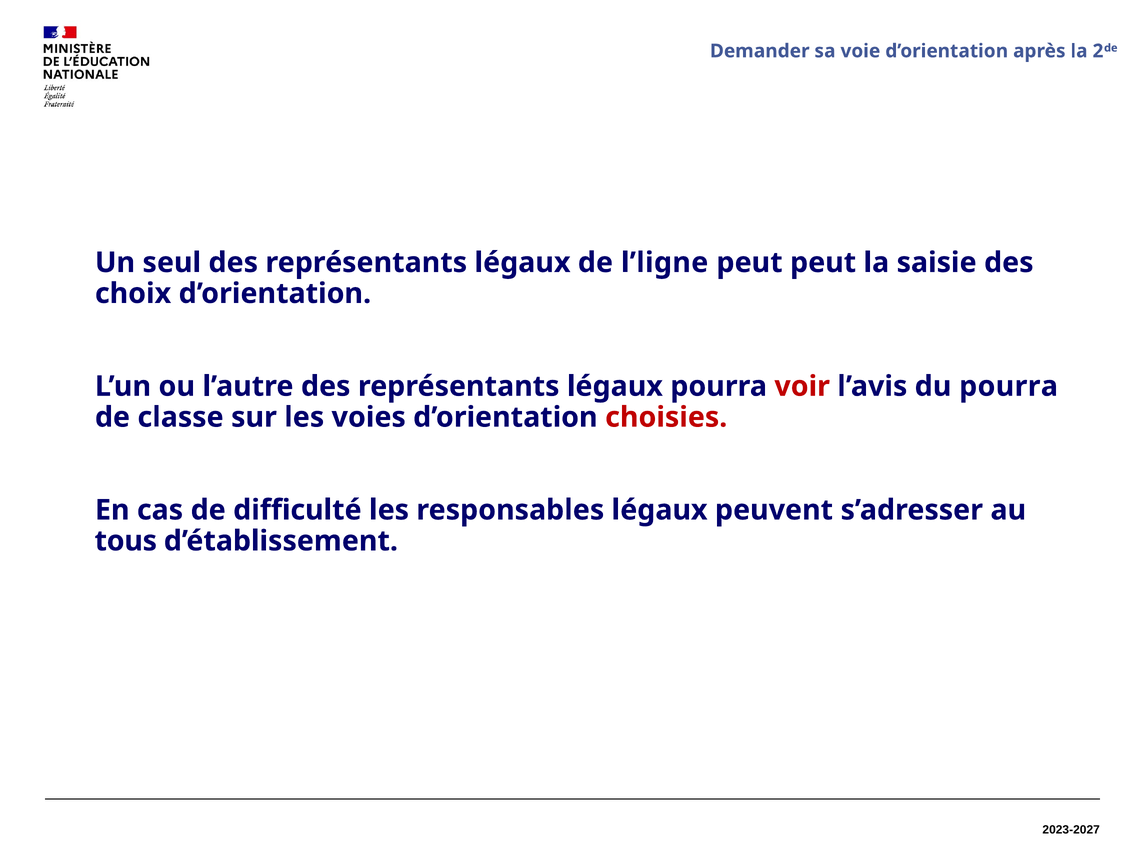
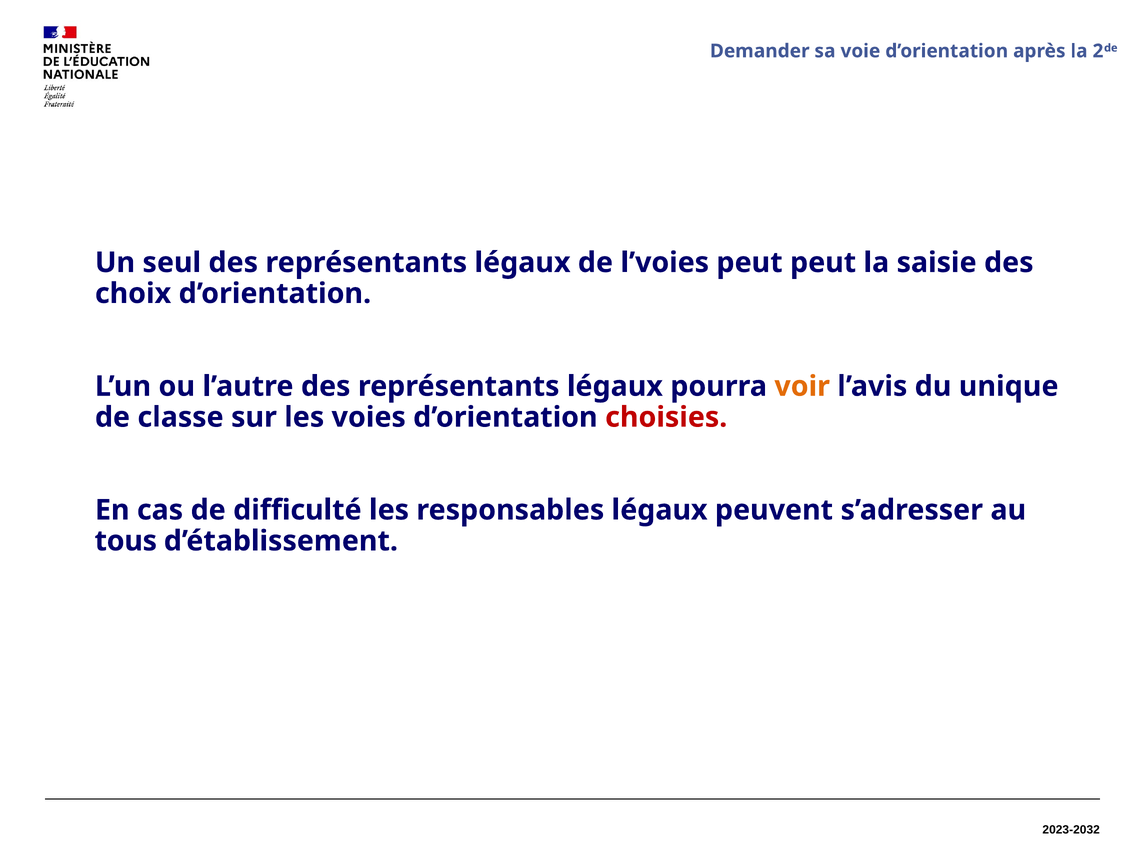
l’ligne: l’ligne -> l’voies
voir colour: red -> orange
du pourra: pourra -> unique
2023-2027: 2023-2027 -> 2023-2032
